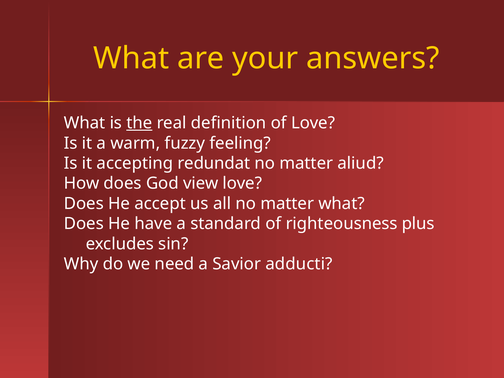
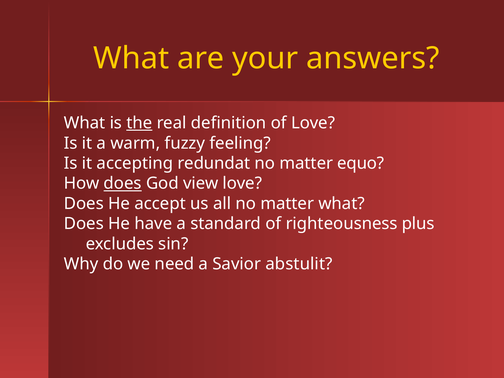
aliud: aliud -> equo
does at (123, 183) underline: none -> present
adducti: adducti -> abstulit
